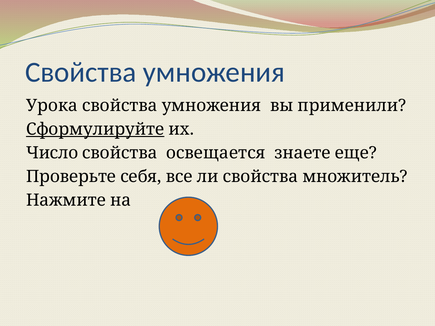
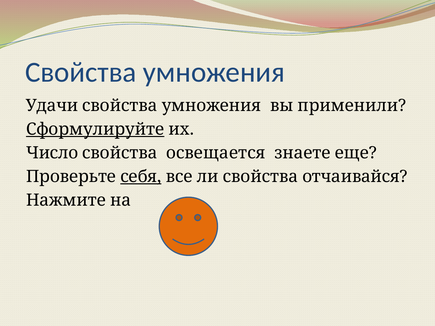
Урока: Урока -> Удачи
себя underline: none -> present
множитель: множитель -> отчаивайся
